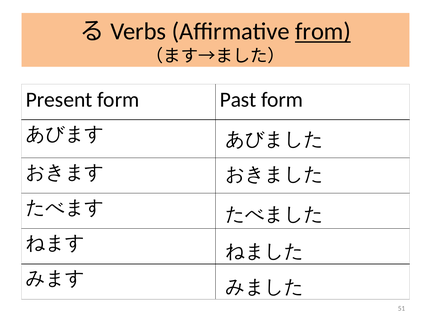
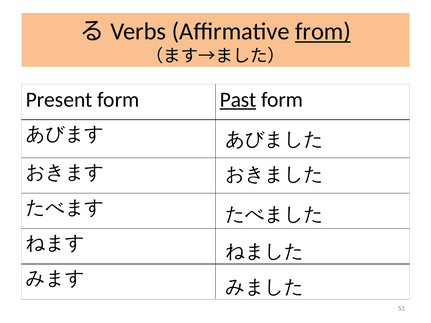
Past underline: none -> present
